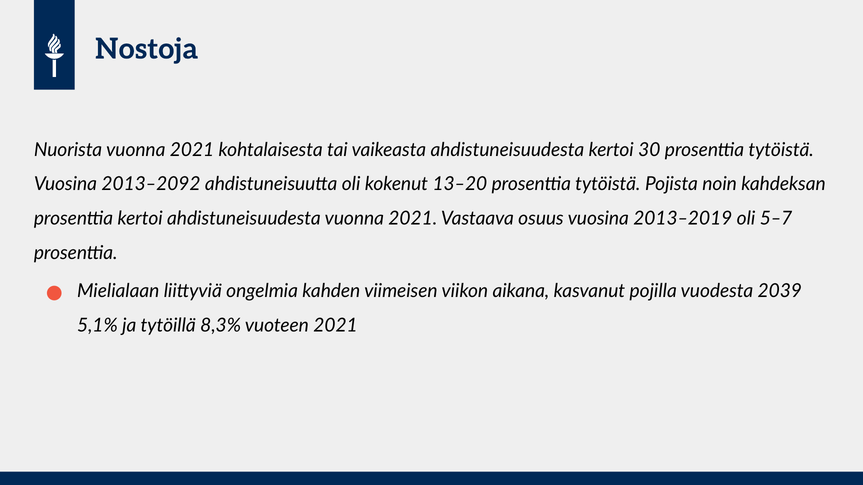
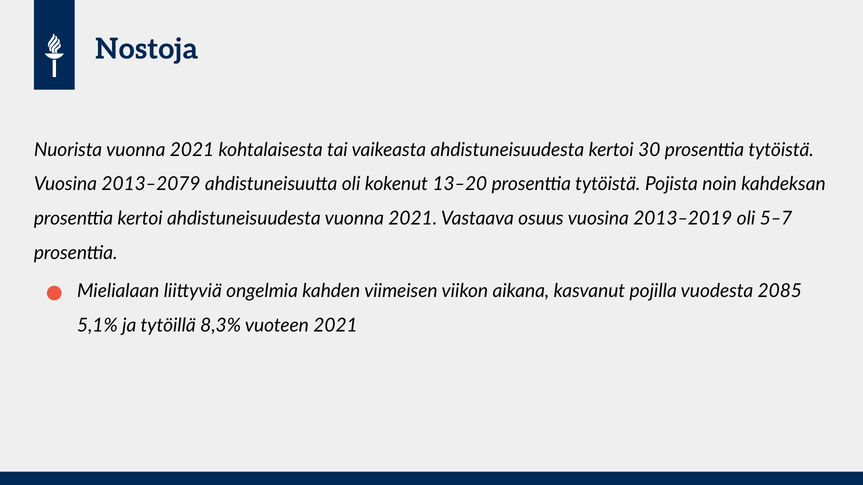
2013‒2092: 2013‒2092 -> 2013‒2079
2039: 2039 -> 2085
